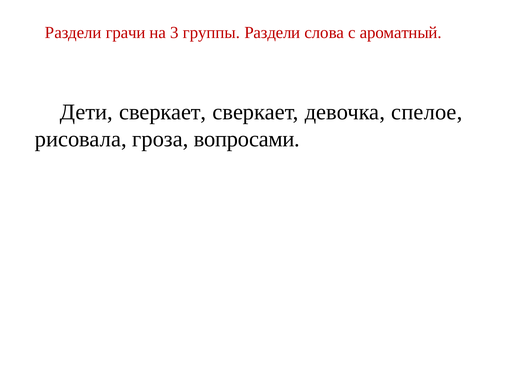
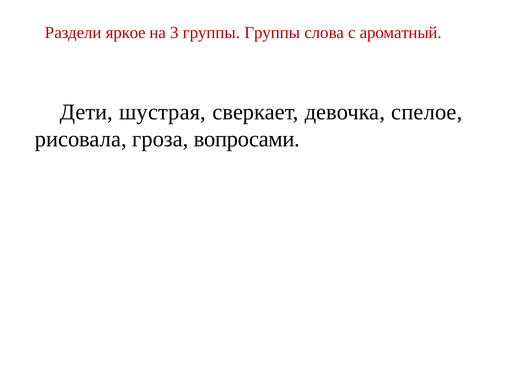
грачи: грачи -> яркое
группы Раздели: Раздели -> Группы
Дети сверкает: сверкает -> шустрая
